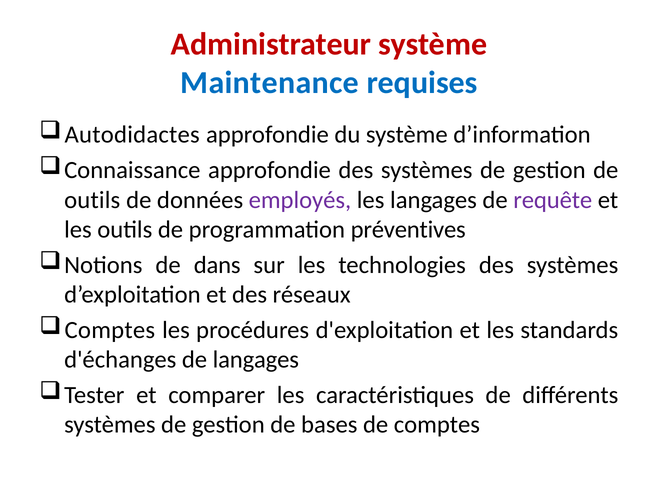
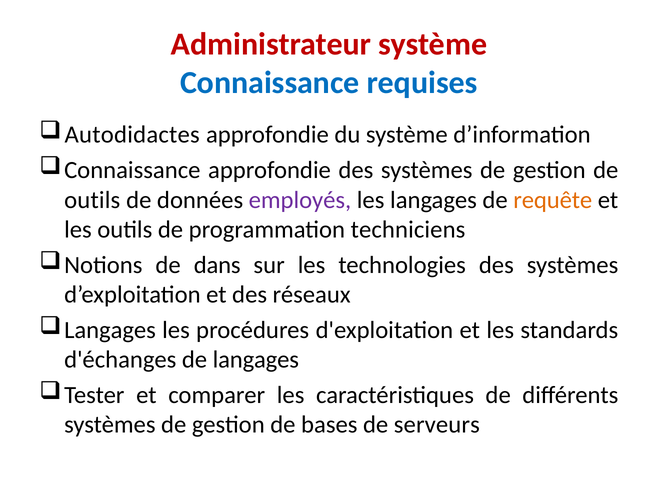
Maintenance at (270, 83): Maintenance -> Connaissance
requête colour: purple -> orange
préventives: préventives -> techniciens
Comptes at (110, 330): Comptes -> Langages
de comptes: comptes -> serveurs
